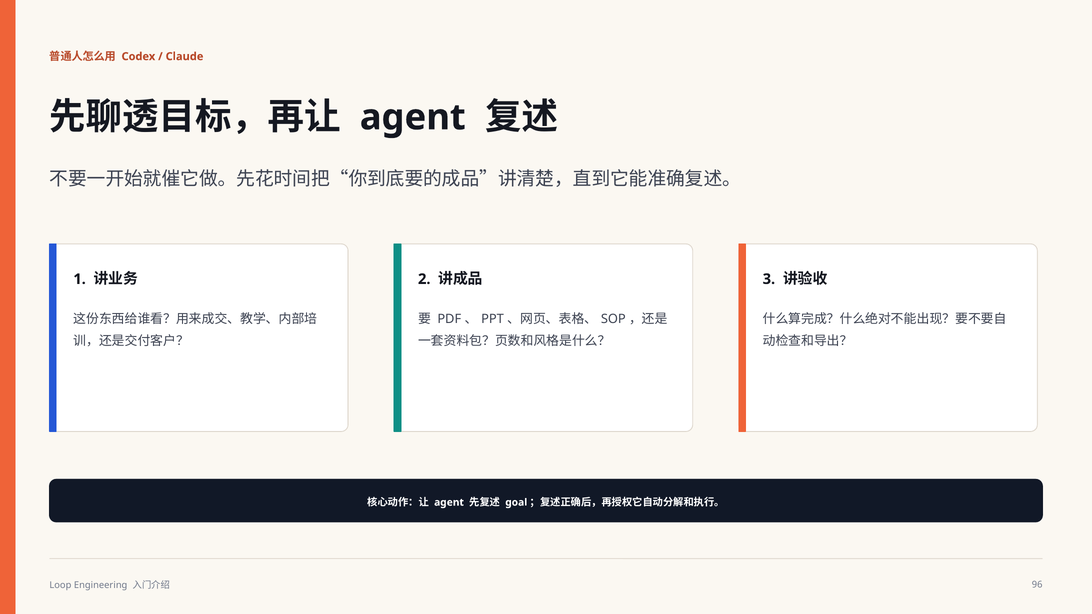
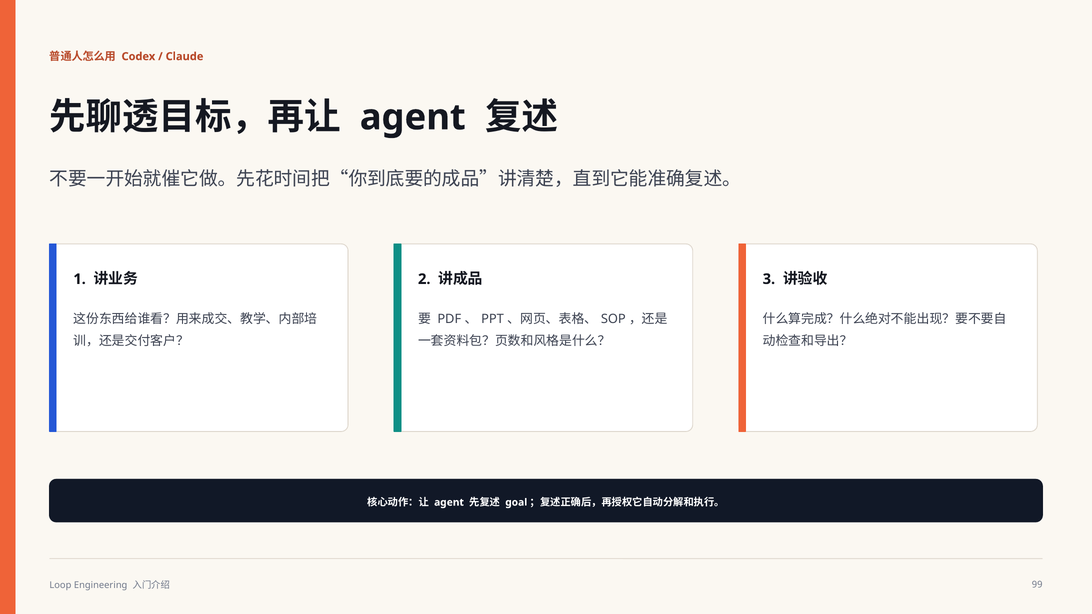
96: 96 -> 99
